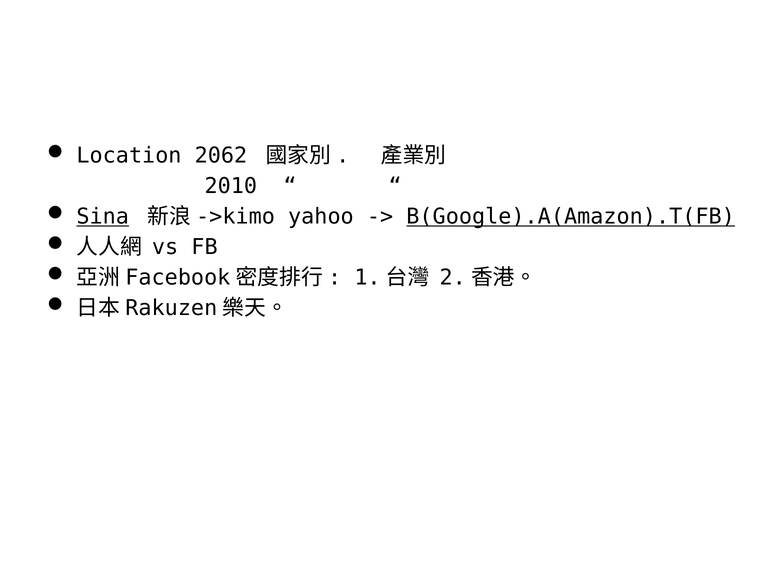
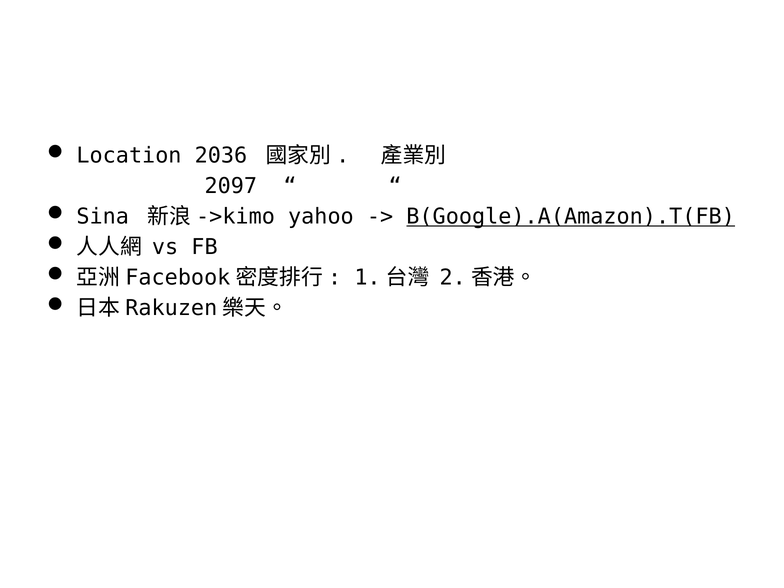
2062: 2062 -> 2036
2010: 2010 -> 2097
Sina underline: present -> none
